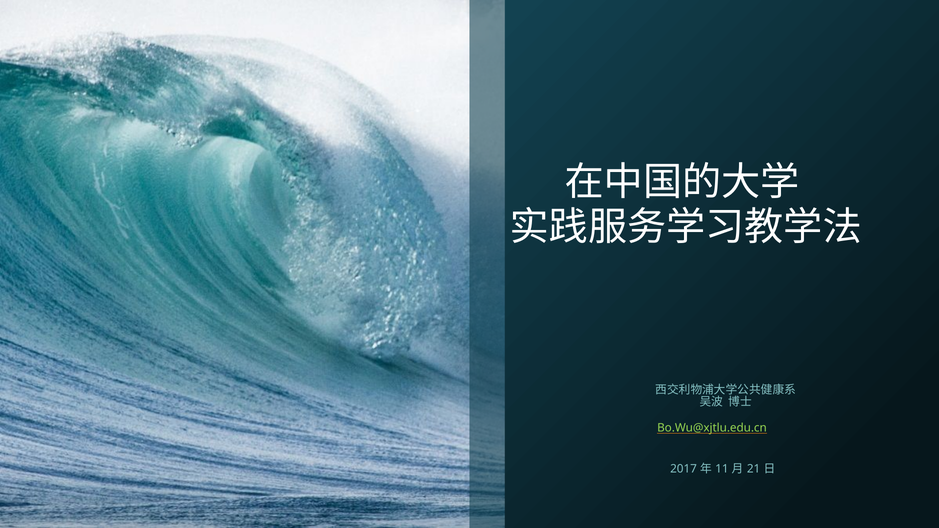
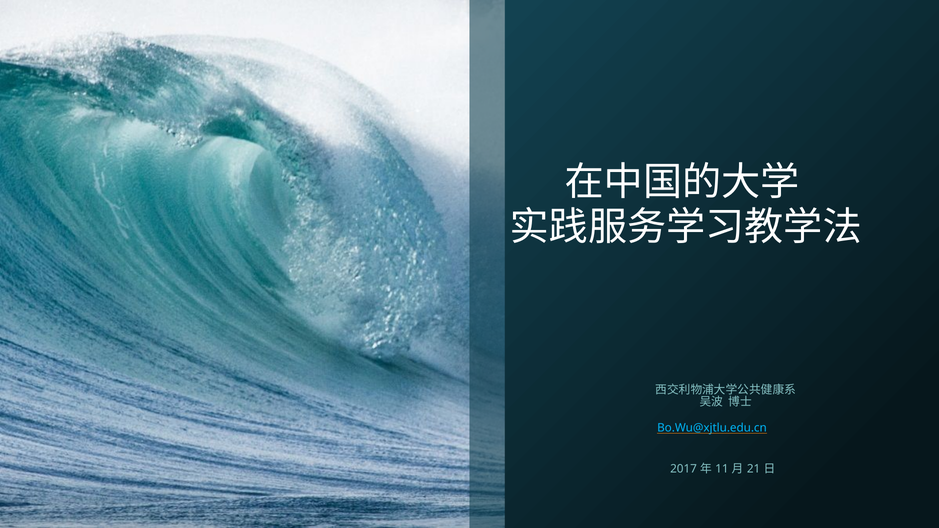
Bo.Wu@xjtlu.edu.cn colour: light green -> light blue
